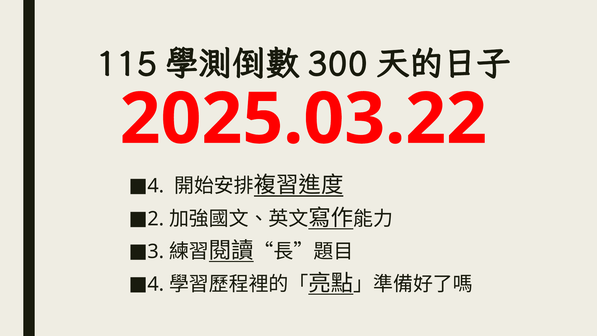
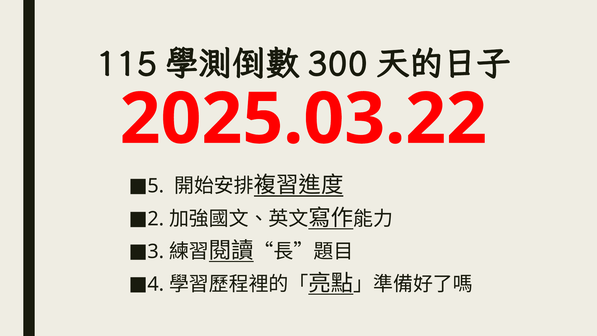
4 at (156, 186): 4 -> 5
